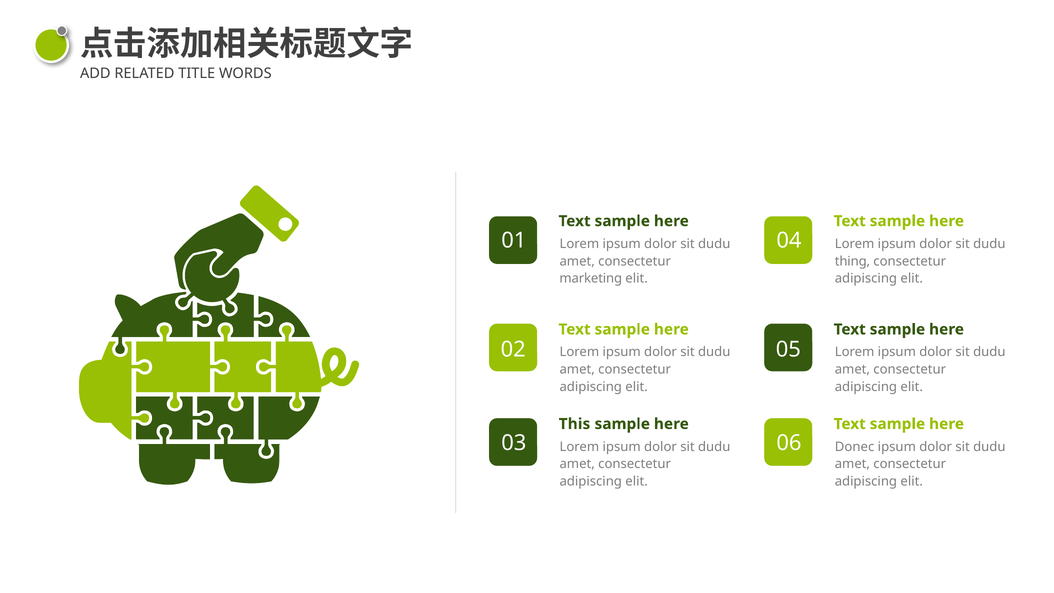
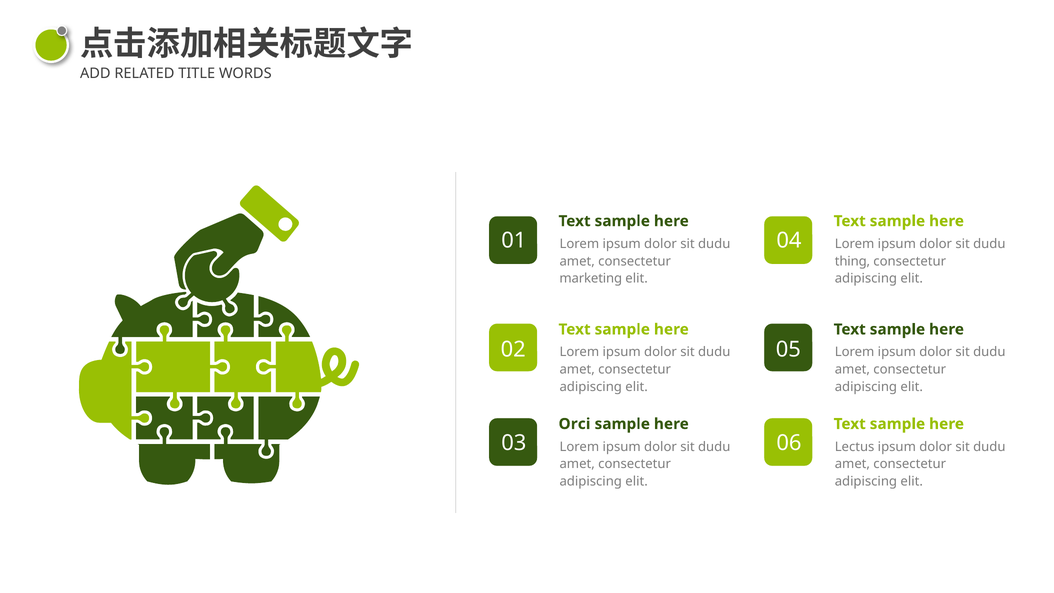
This: This -> Orci
Donec: Donec -> Lectus
